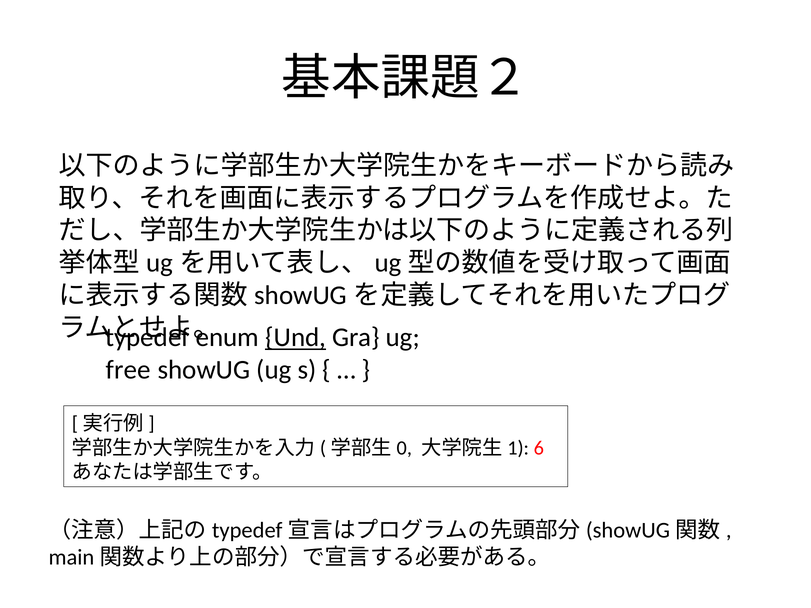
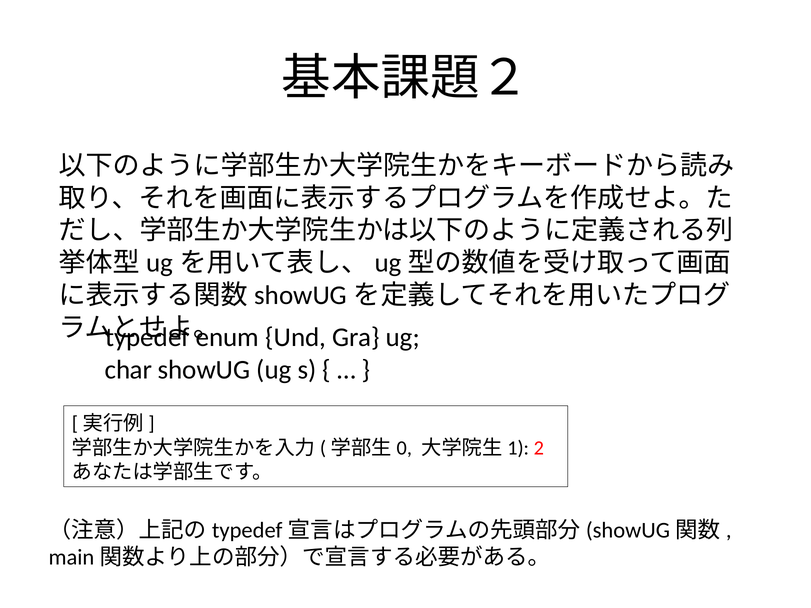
Und underline: present -> none
free: free -> char
6: 6 -> 2
